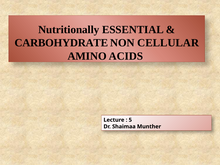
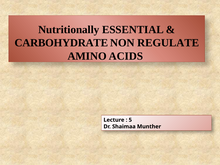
CELLULAR: CELLULAR -> REGULATE
